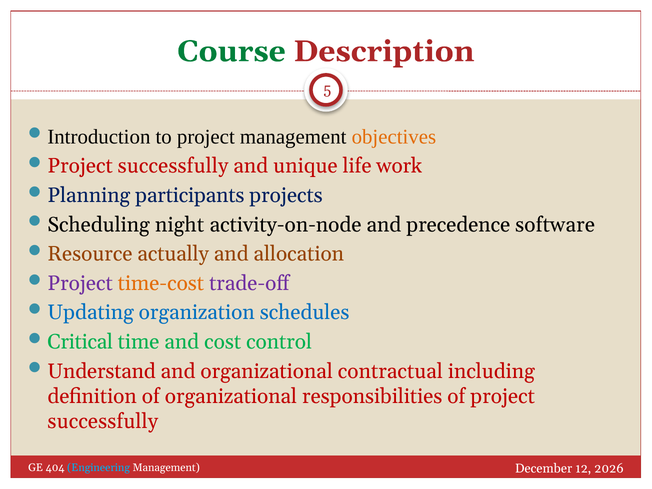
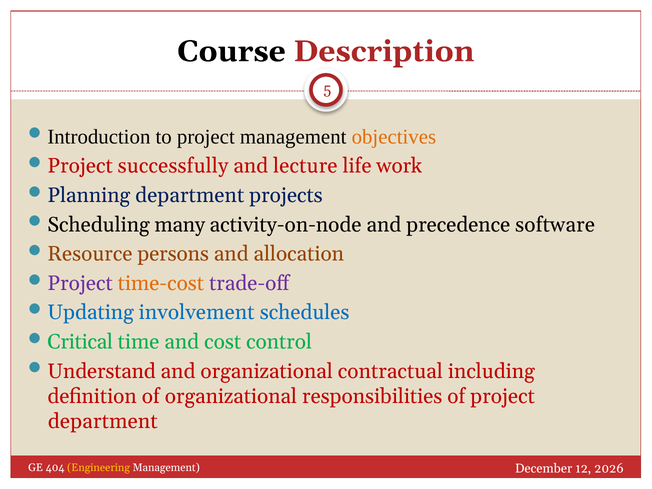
Course colour: green -> black
unique: unique -> lecture
Planning participants: participants -> department
night: night -> many
actually: actually -> persons
organization: organization -> involvement
successfully at (103, 421): successfully -> department
Engineering colour: light blue -> yellow
